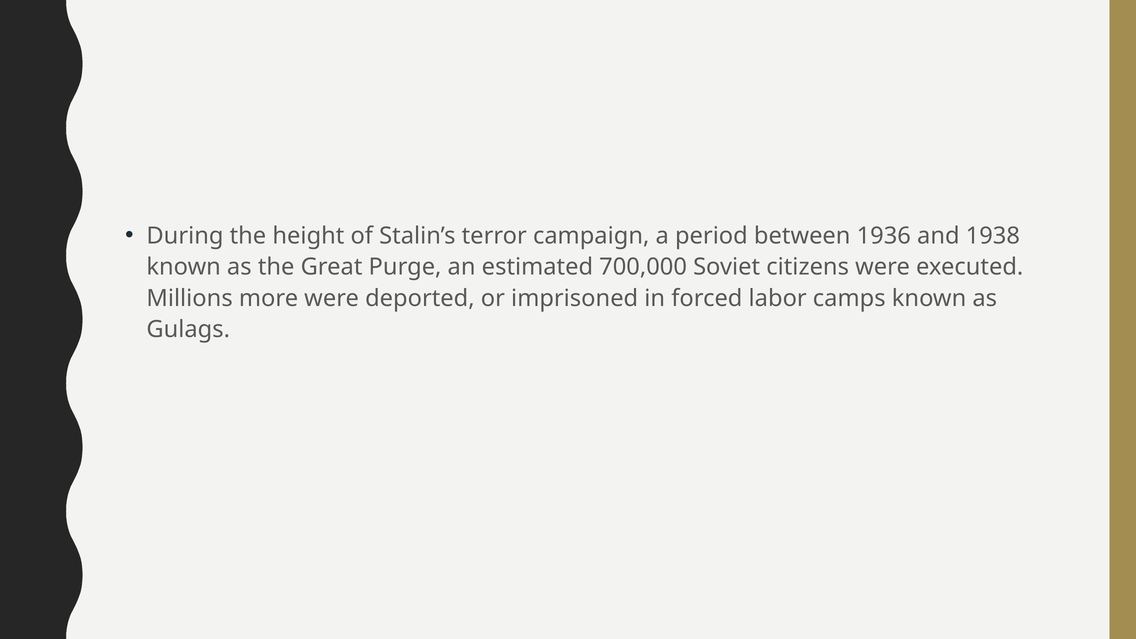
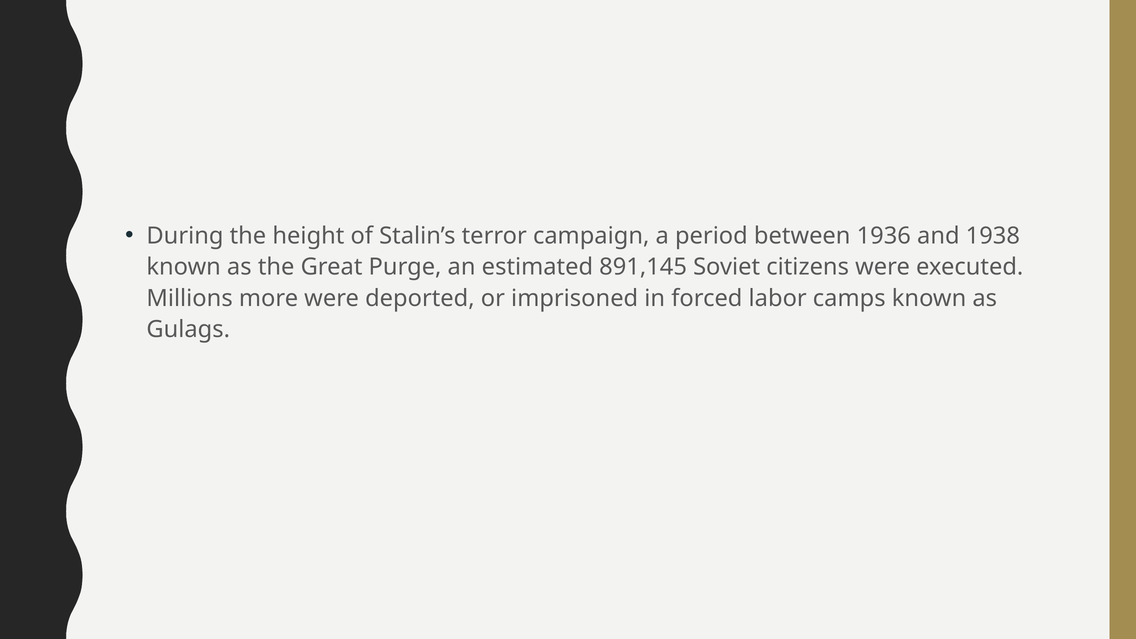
700,000: 700,000 -> 891,145
